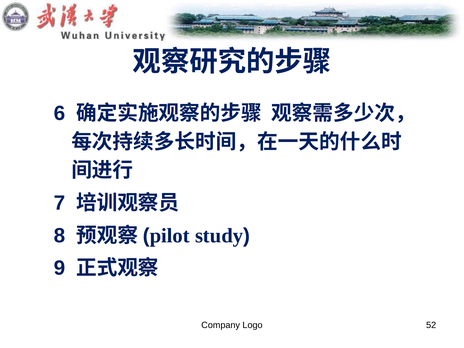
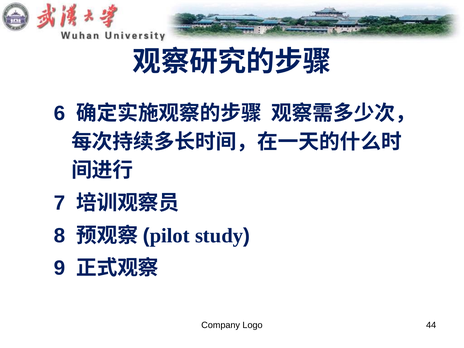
52: 52 -> 44
